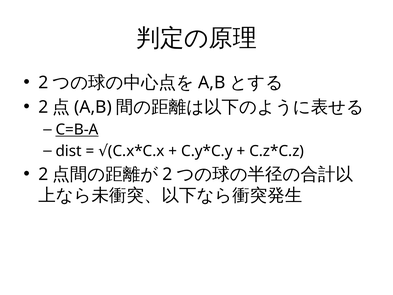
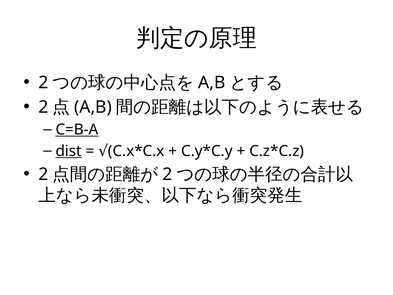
dist underline: none -> present
